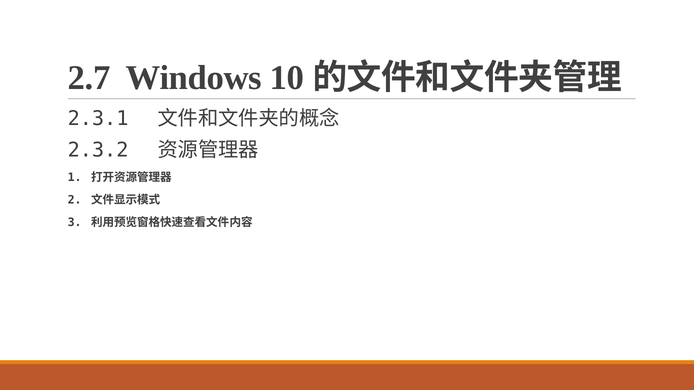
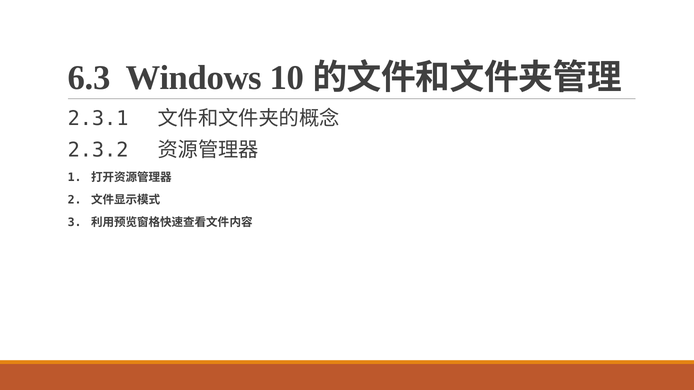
2.7: 2.7 -> 6.3
